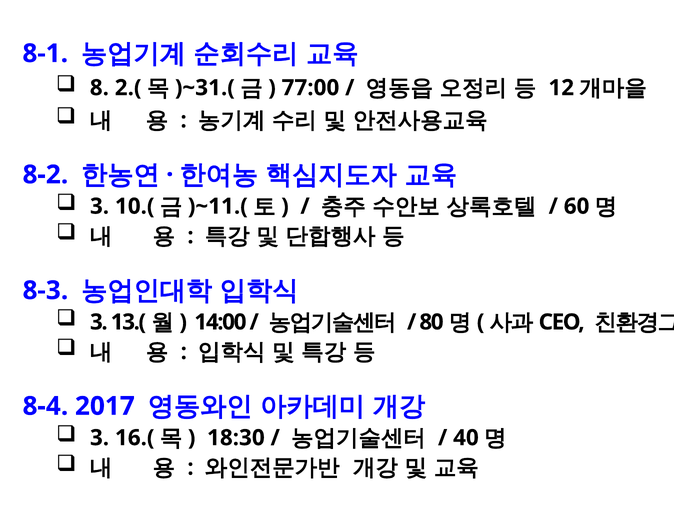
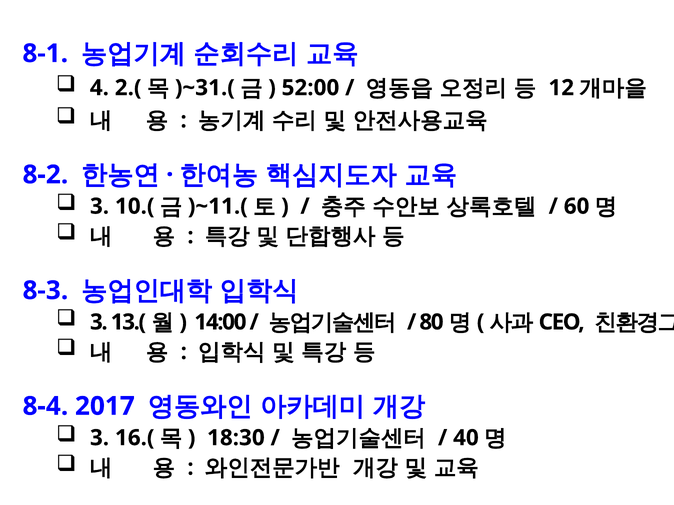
8: 8 -> 4
77:00: 77:00 -> 52:00
